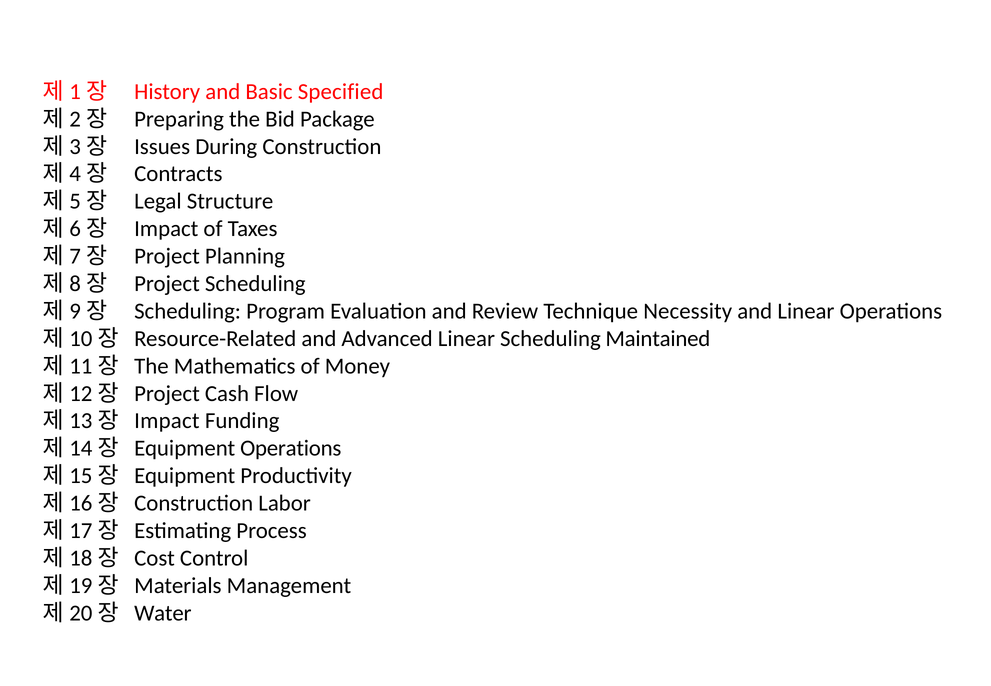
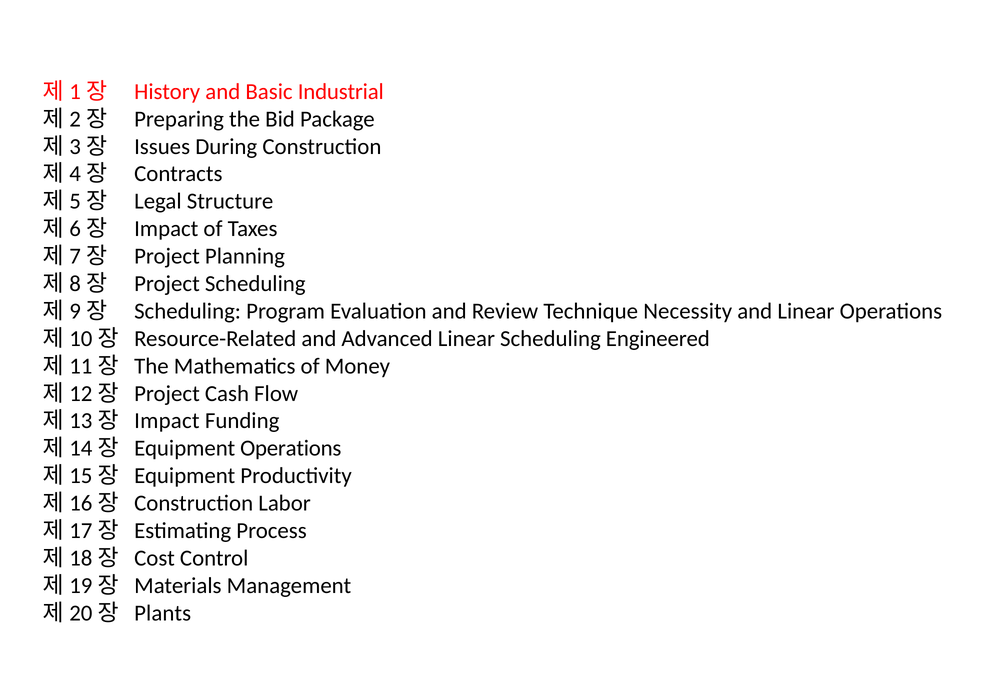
Specified: Specified -> Industrial
Maintained: Maintained -> Engineered
Water: Water -> Plants
